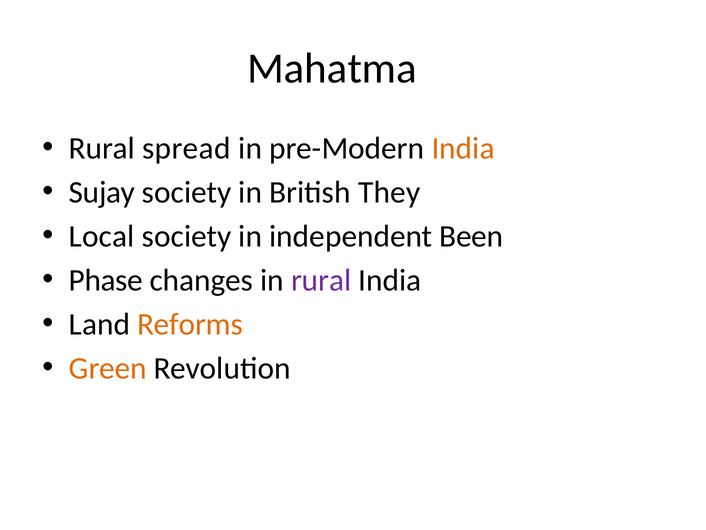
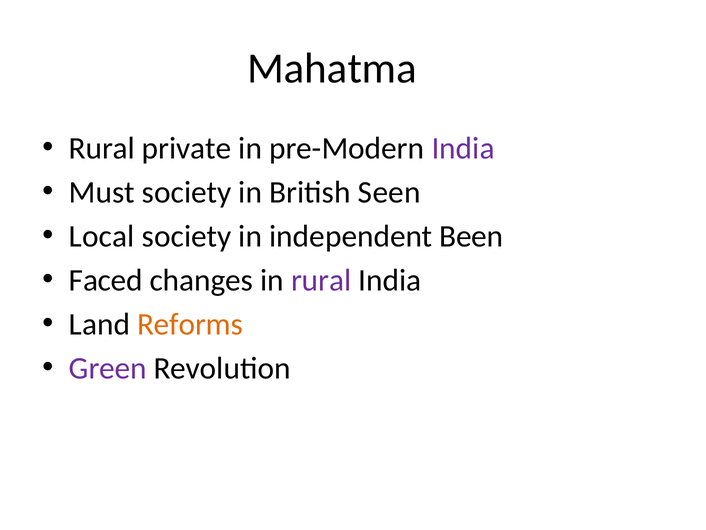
spread: spread -> private
India at (463, 148) colour: orange -> purple
Sujay: Sujay -> Must
They: They -> Seen
Phase: Phase -> Faced
Green colour: orange -> purple
